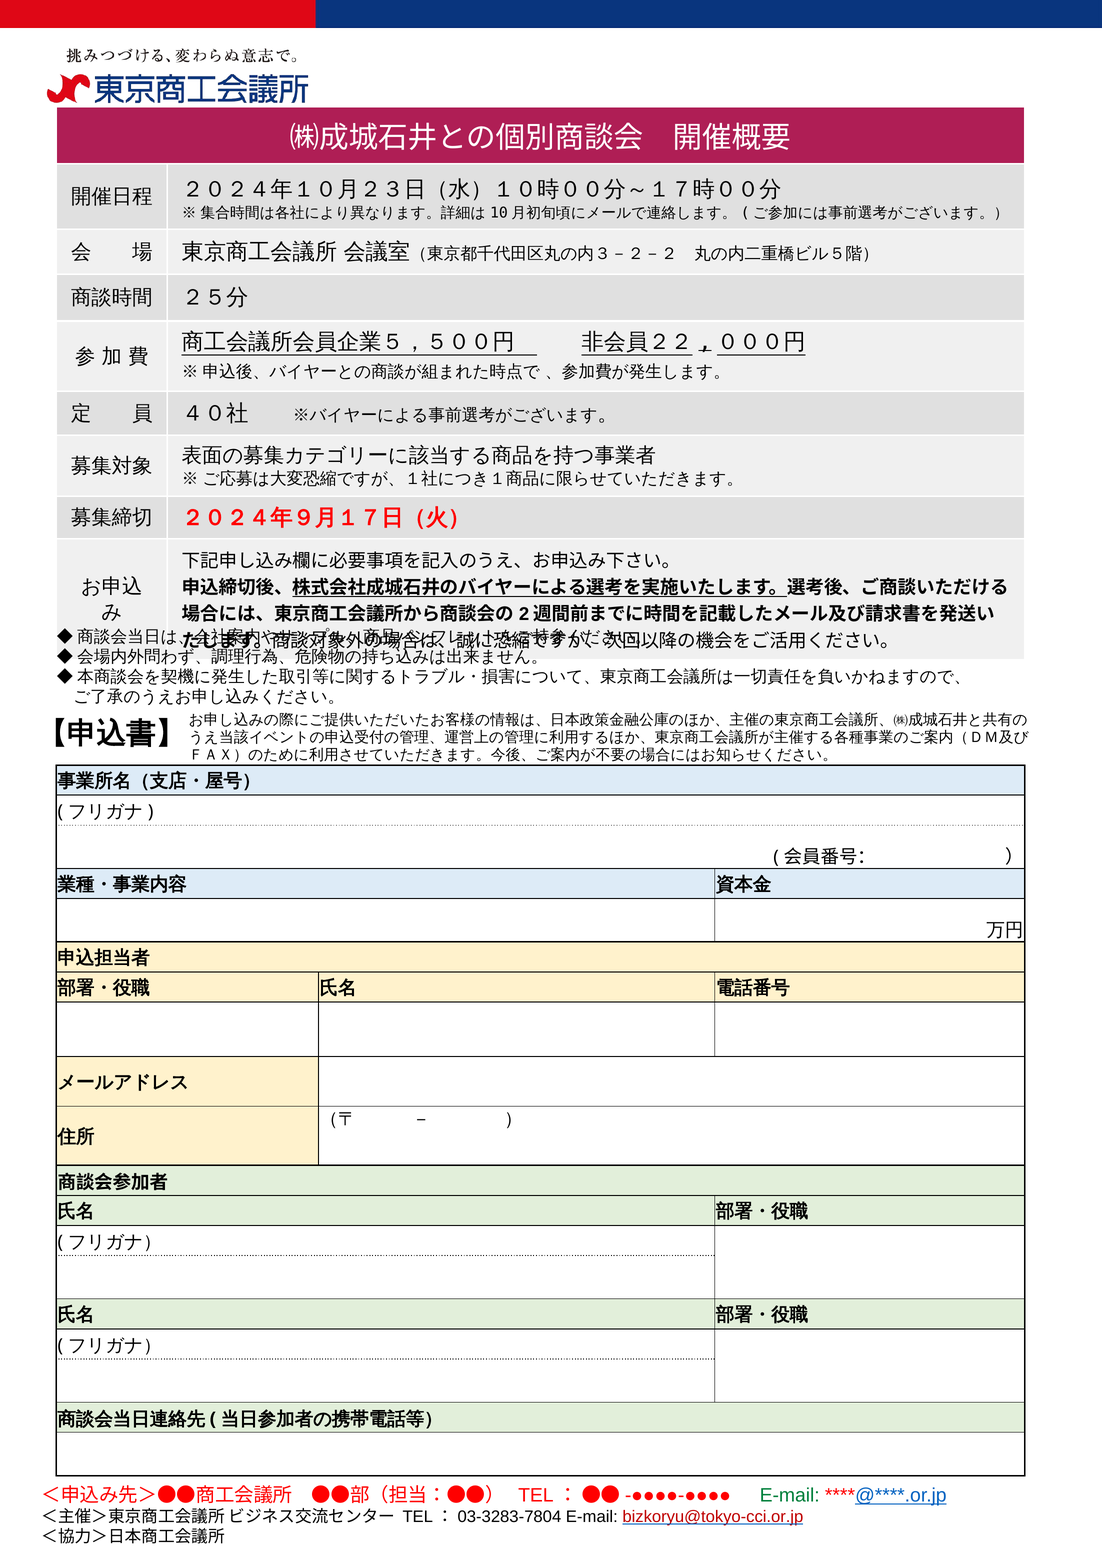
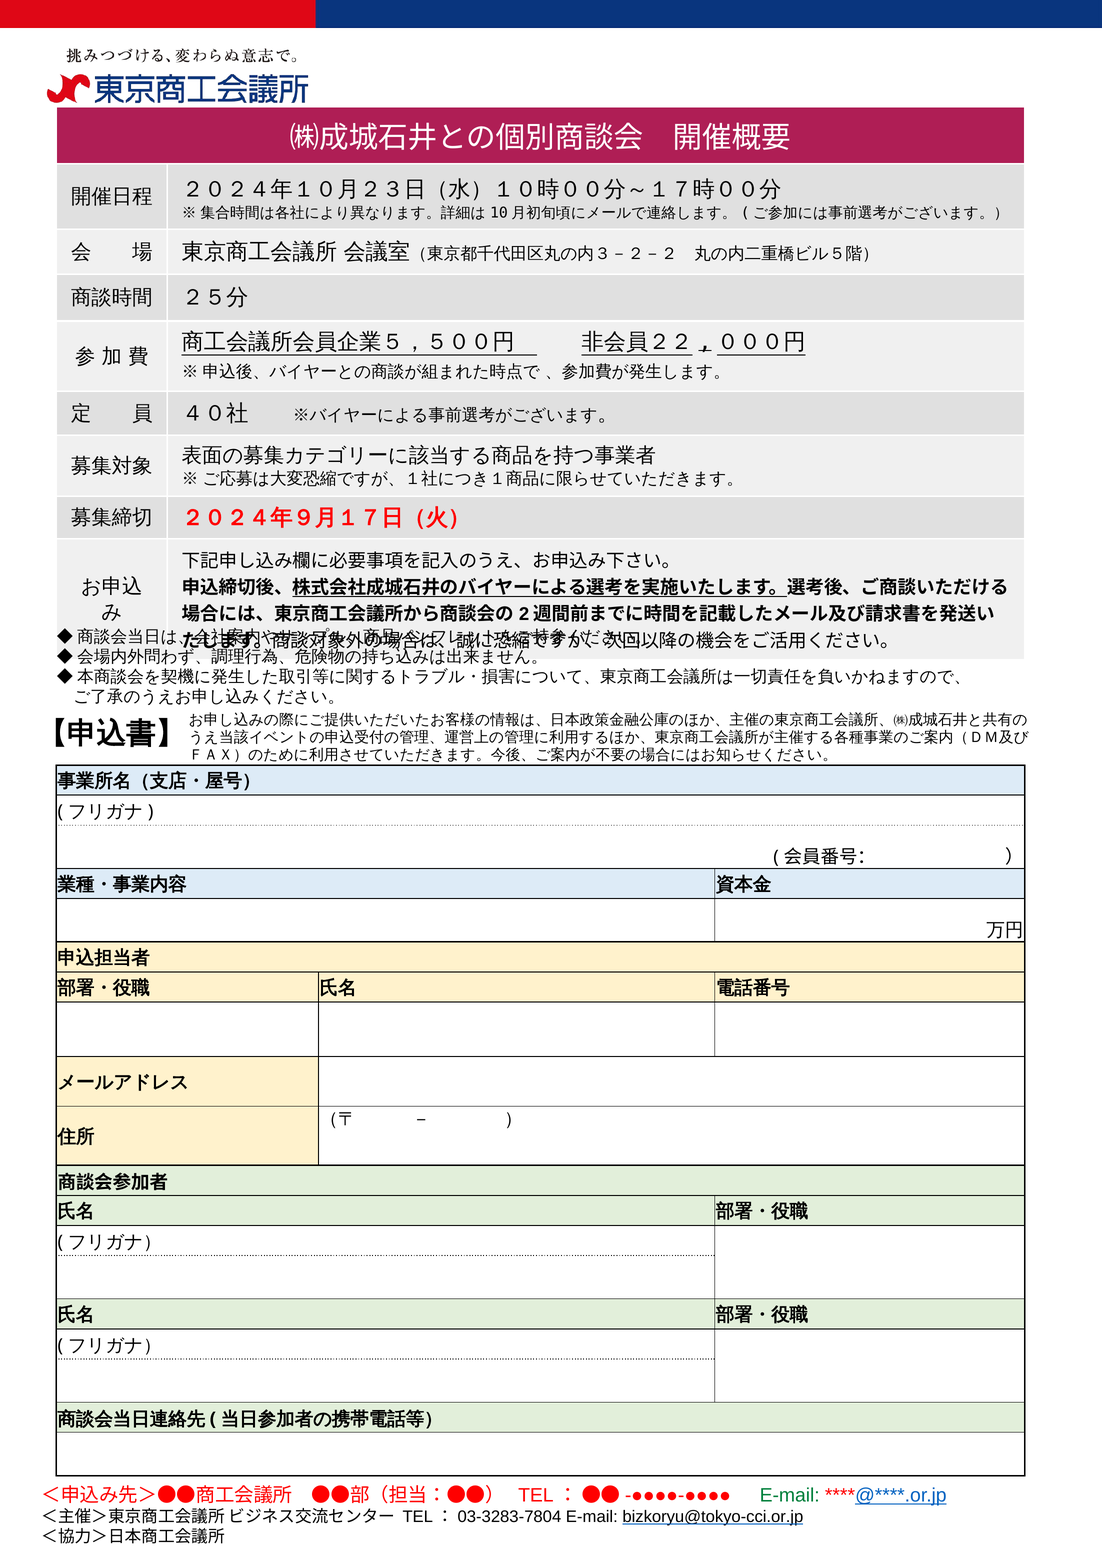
bizkoryu@tokyo-cci.or.jp colour: red -> black
